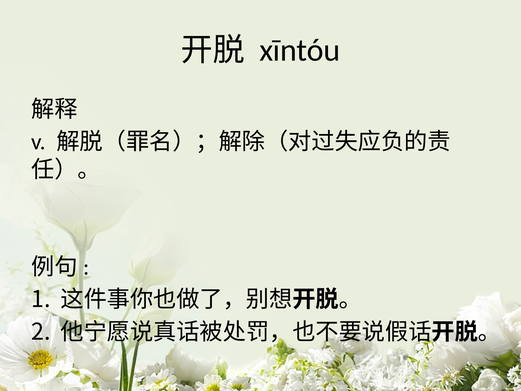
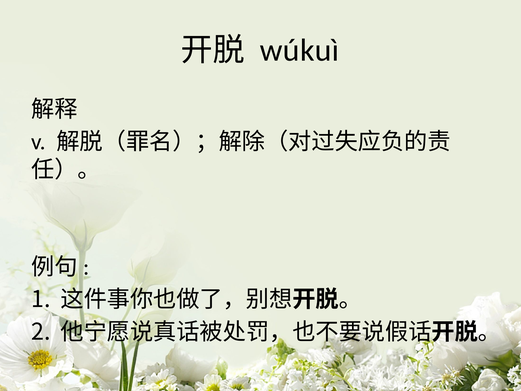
xīntóu: xīntóu -> wúkuì
